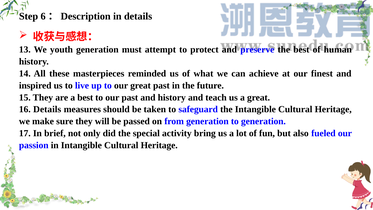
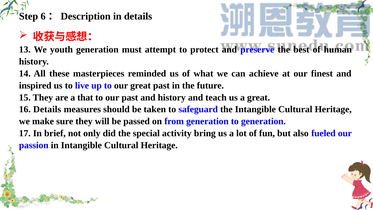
a best: best -> that
